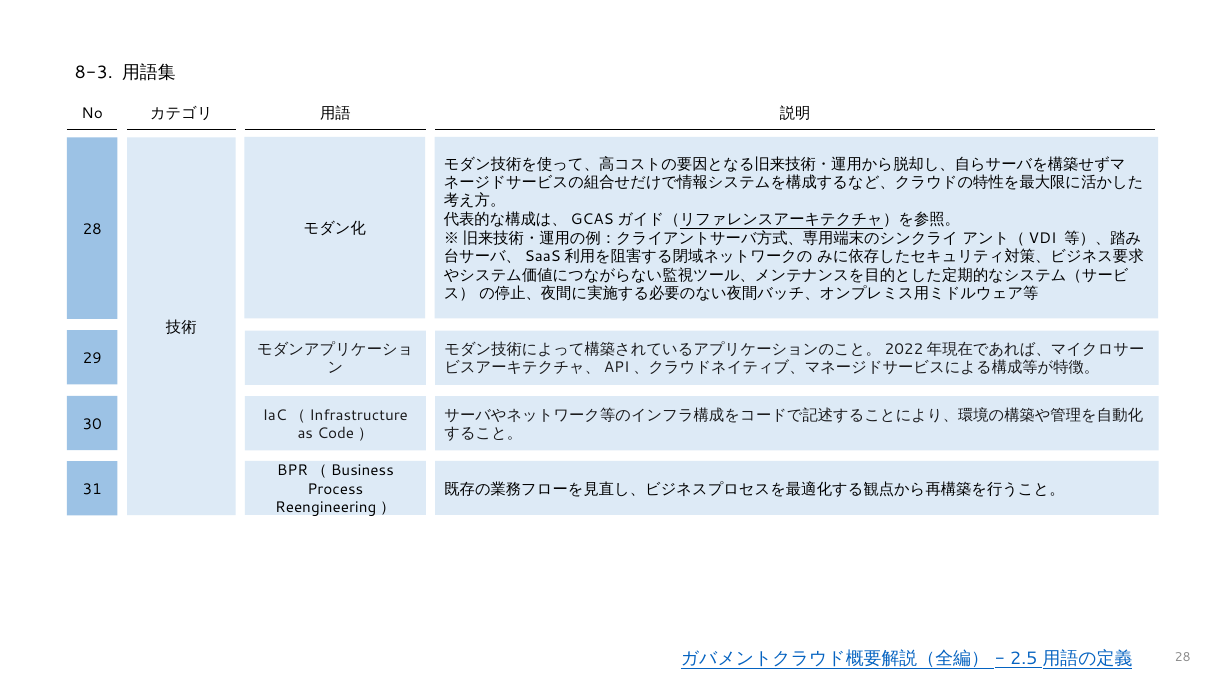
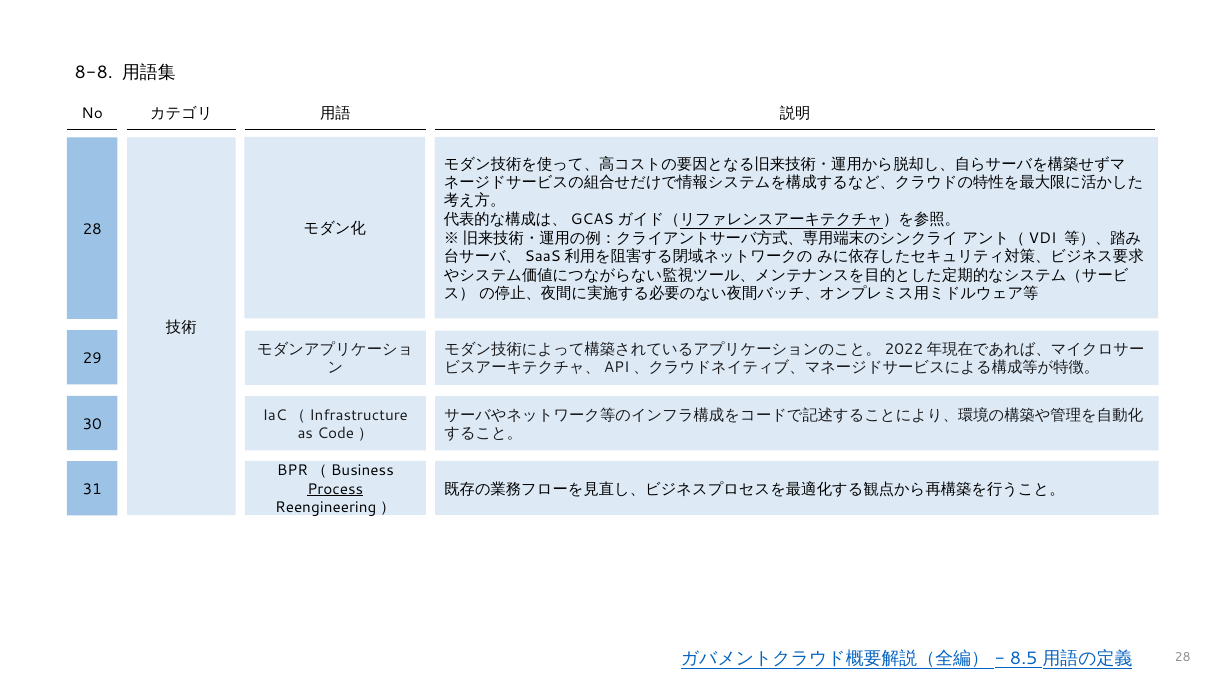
8-3: 8-3 -> 8-8
Process underline: none -> present
2.5: 2.5 -> 8.5
